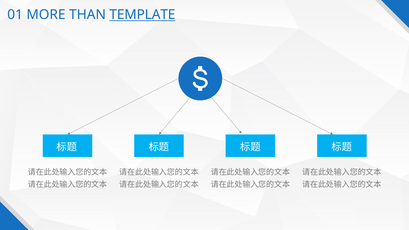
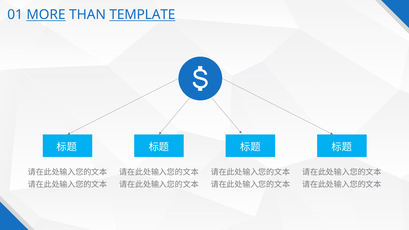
MORE underline: none -> present
